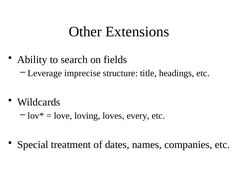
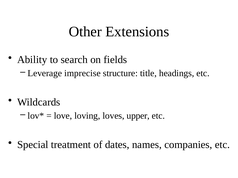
every: every -> upper
